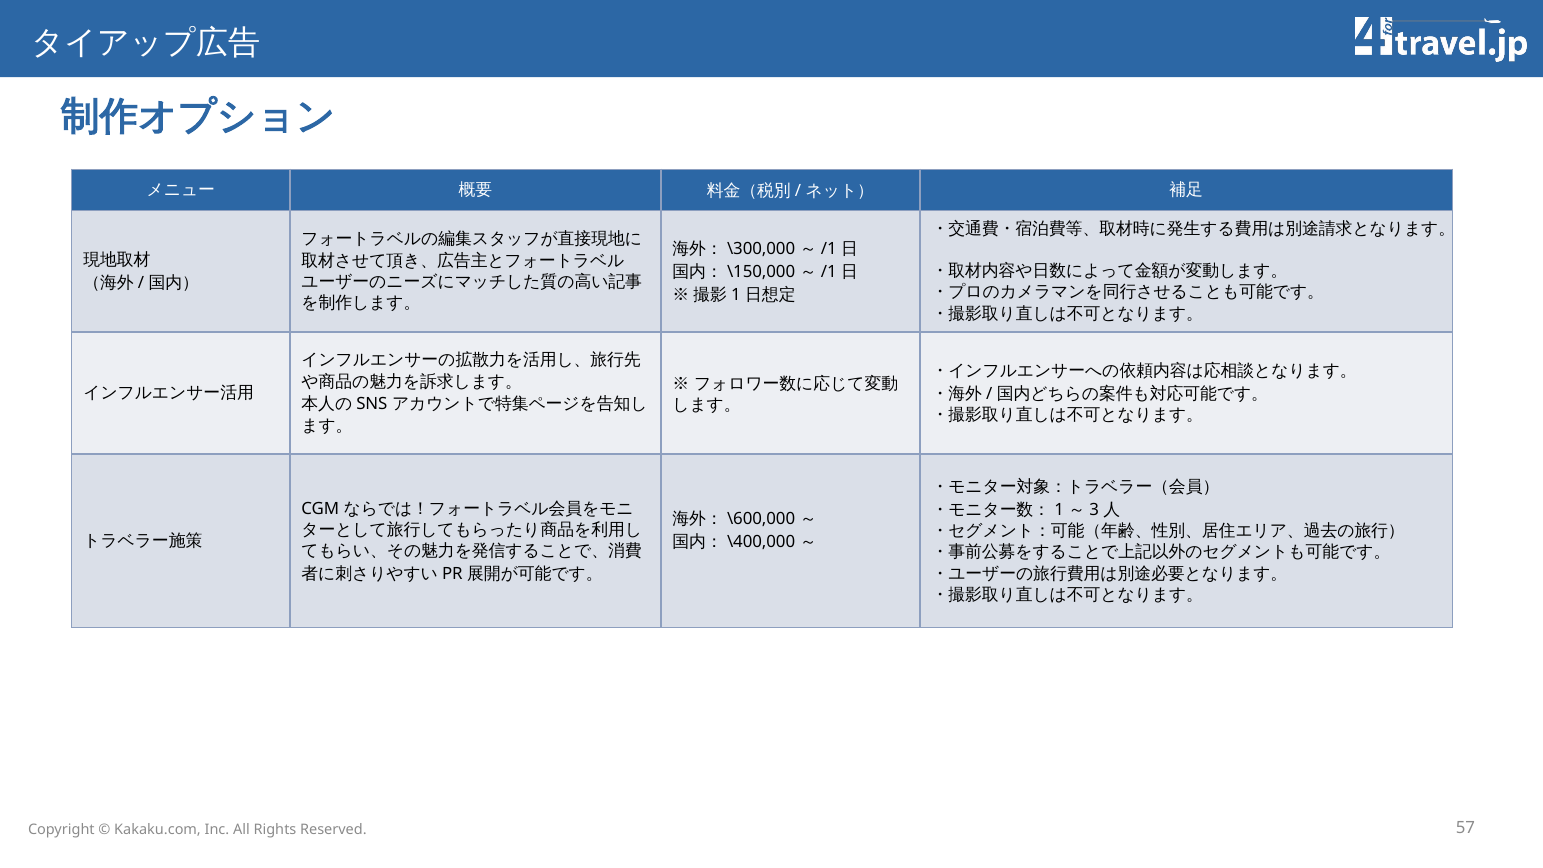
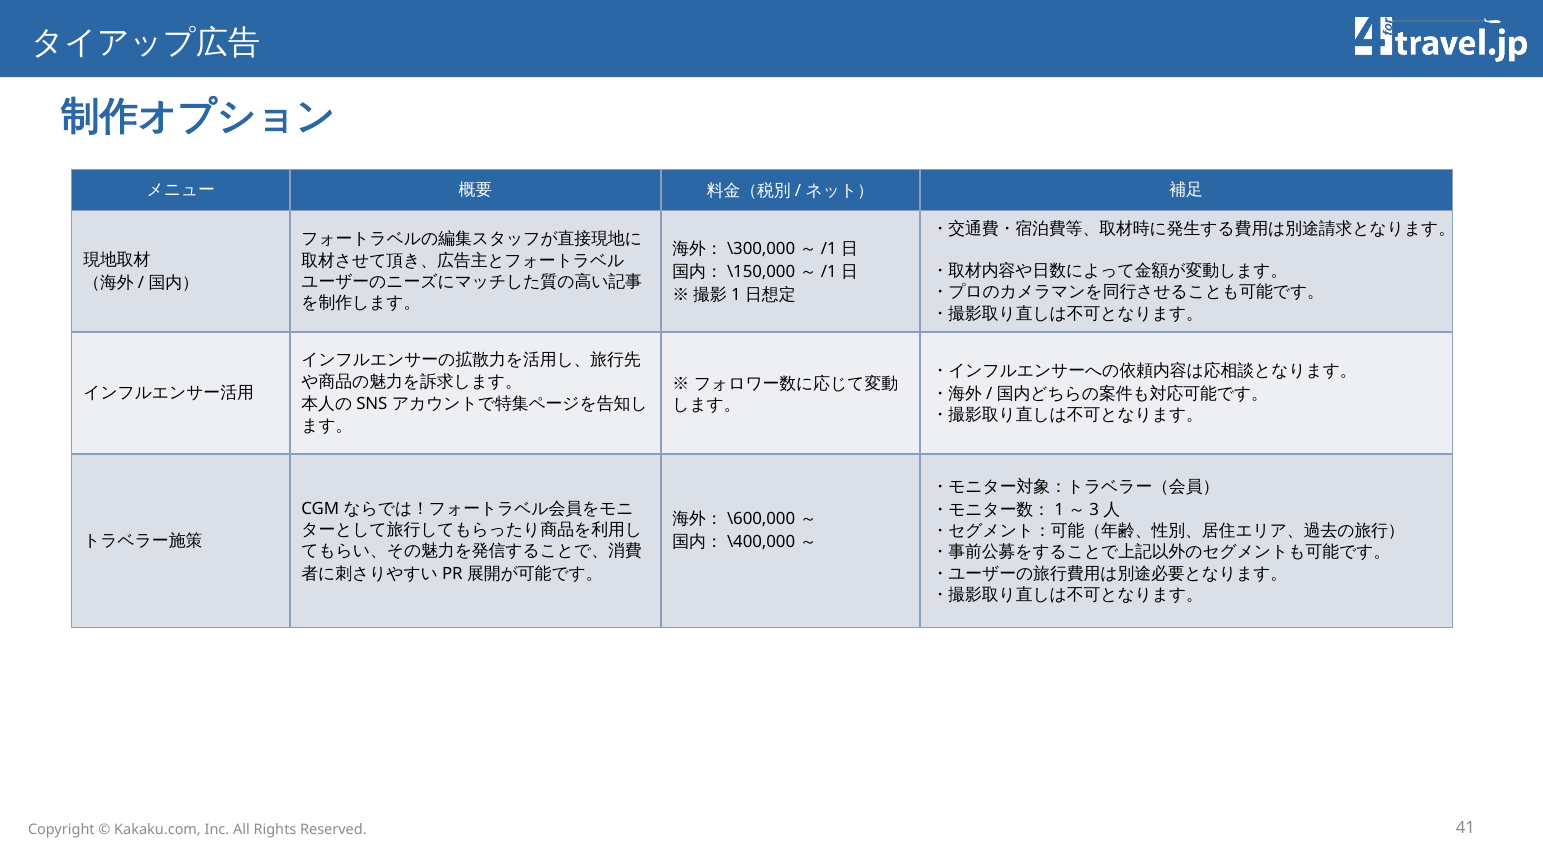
57: 57 -> 41
